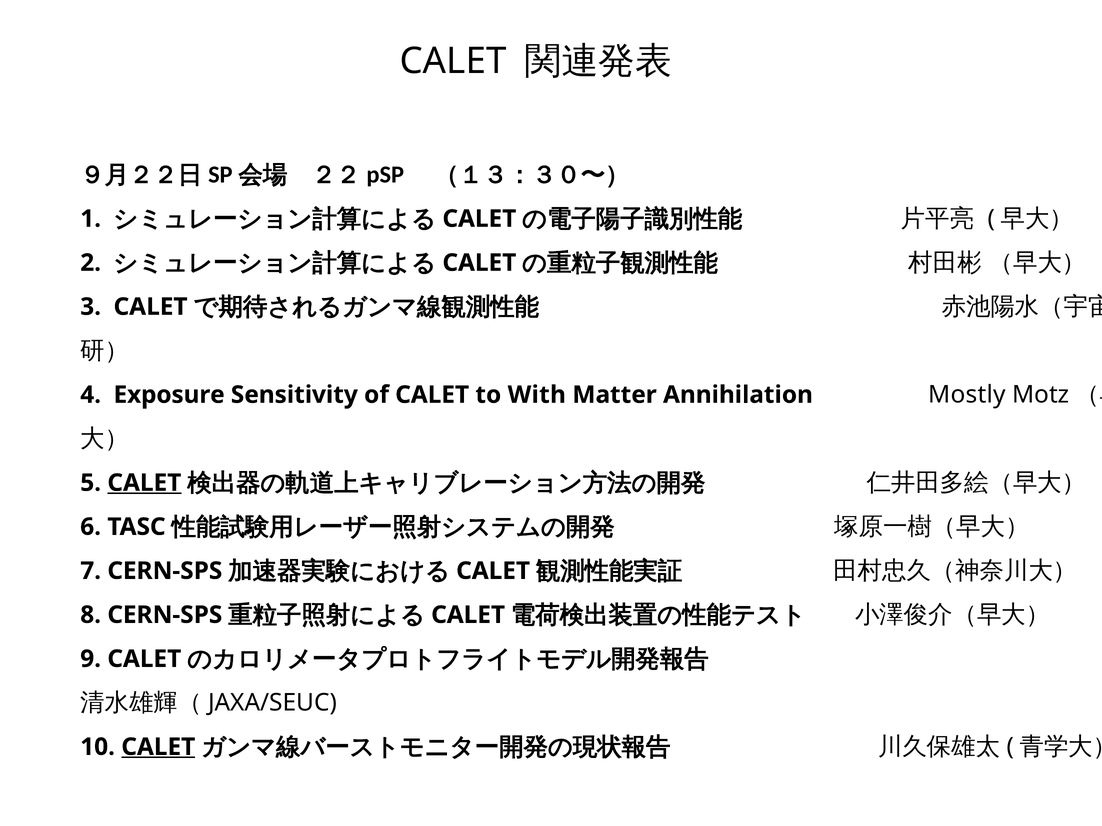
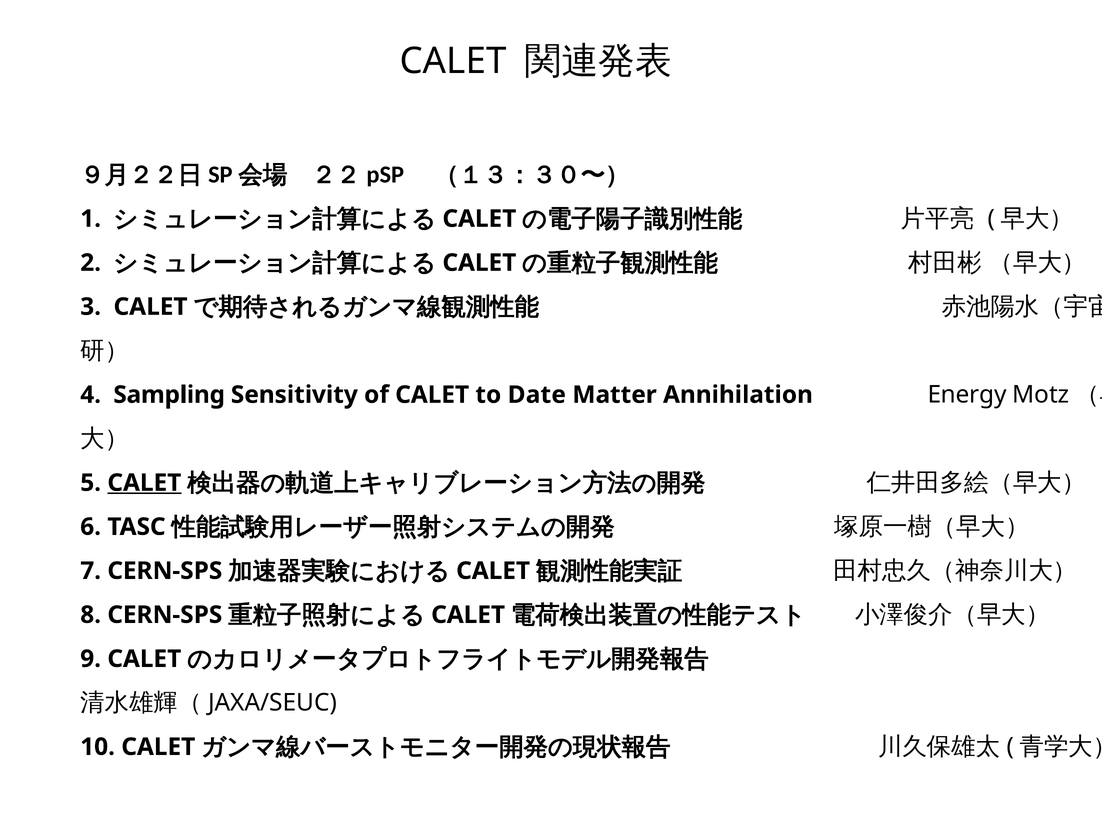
Exposure: Exposure -> Sampling
With: With -> Date
Mostly: Mostly -> Energy
CALET at (158, 747) underline: present -> none
